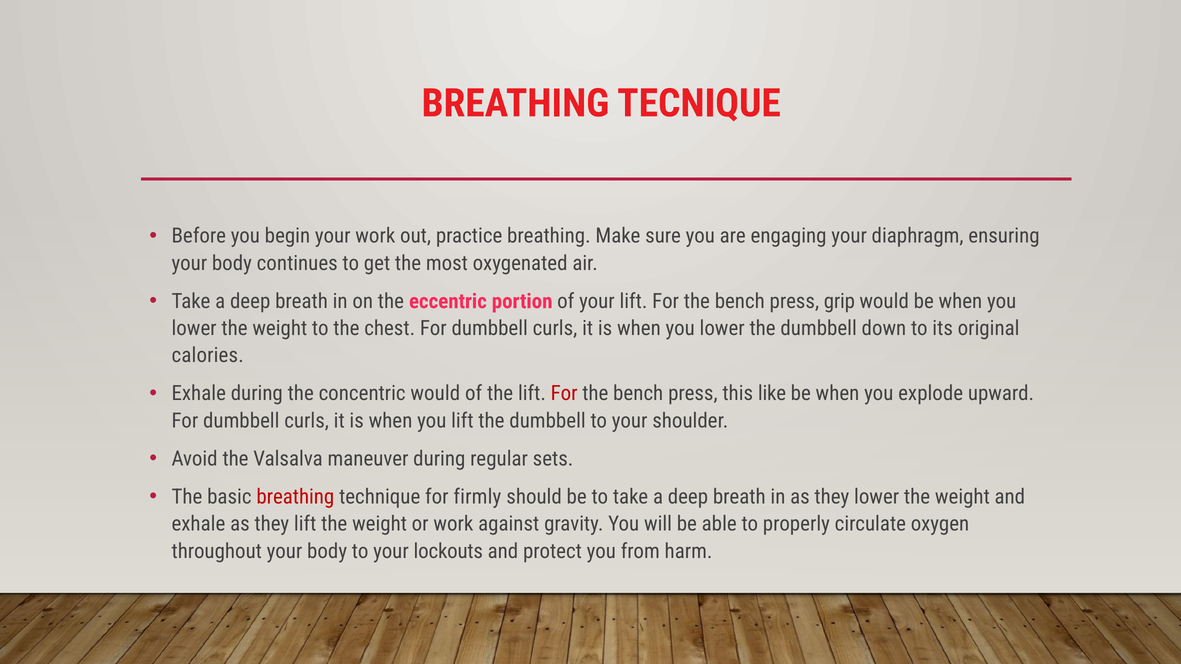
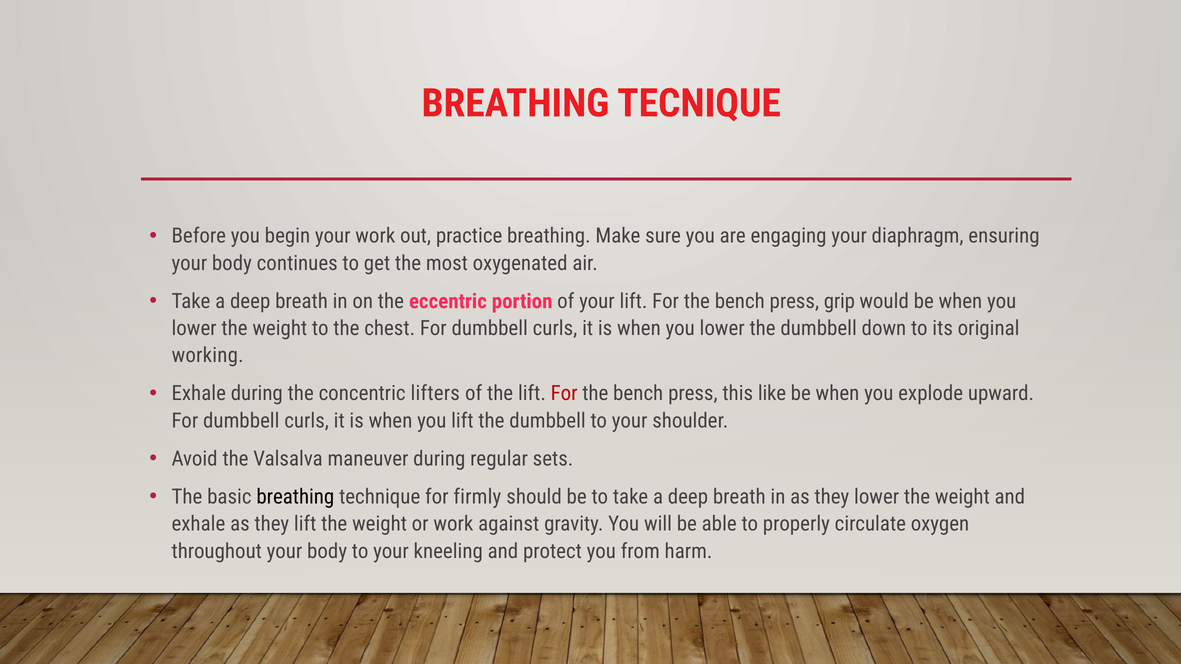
calories: calories -> working
concentric would: would -> lifters
breathing at (295, 497) colour: red -> black
lockouts: lockouts -> kneeling
